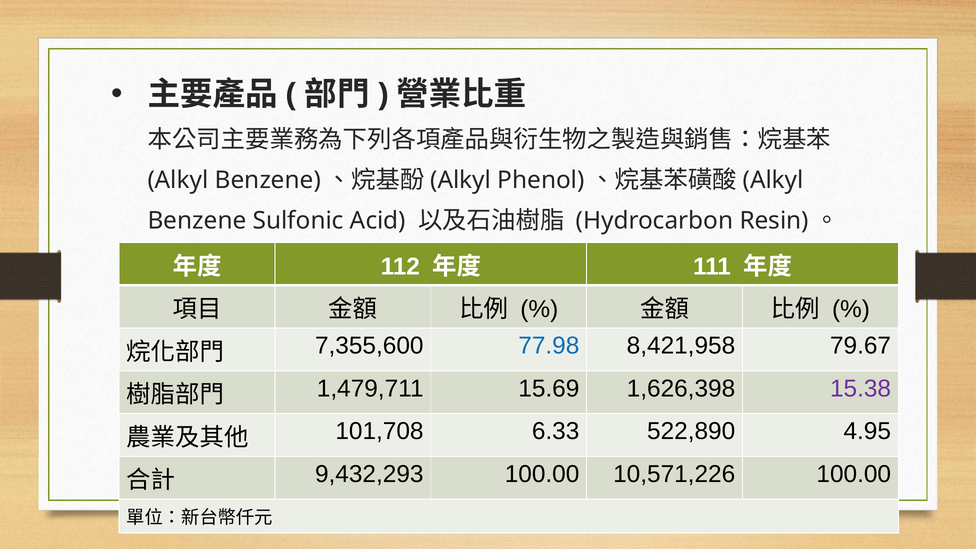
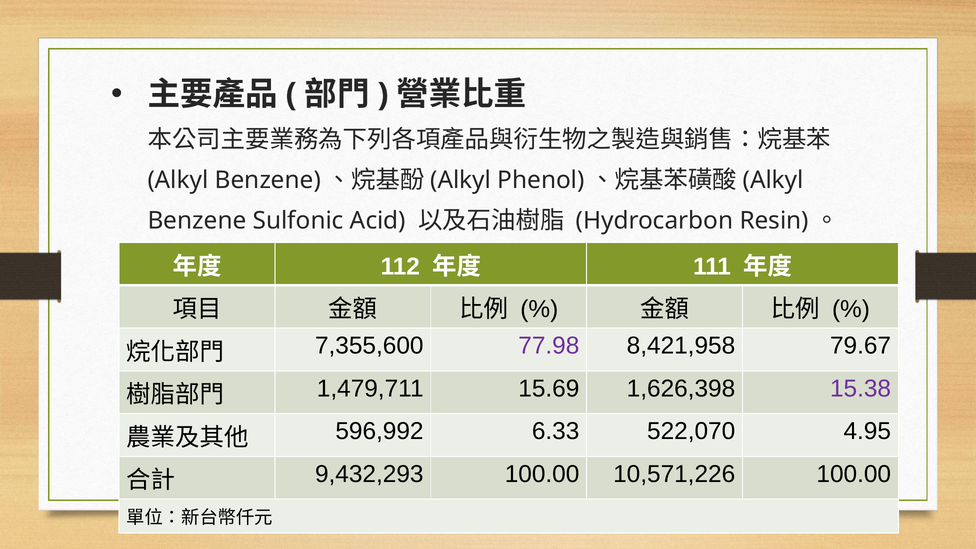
77.98 colour: blue -> purple
101,708: 101,708 -> 596,992
522,890: 522,890 -> 522,070
